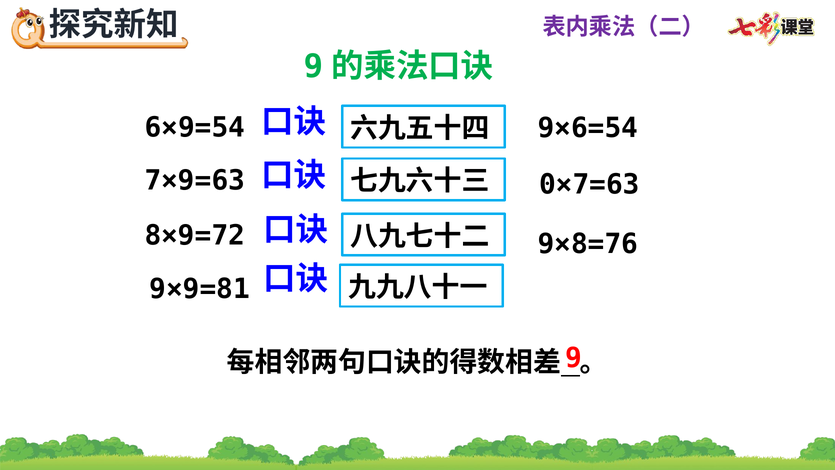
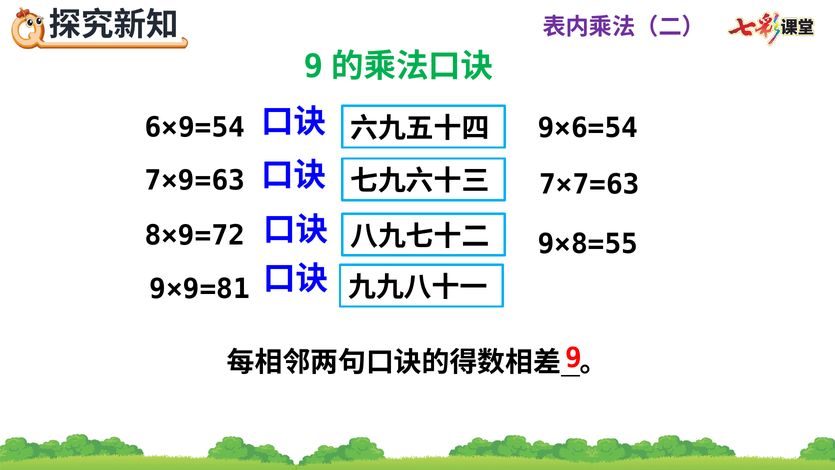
0×7=63: 0×7=63 -> 7×7=63
9×8=76: 9×8=76 -> 9×8=55
